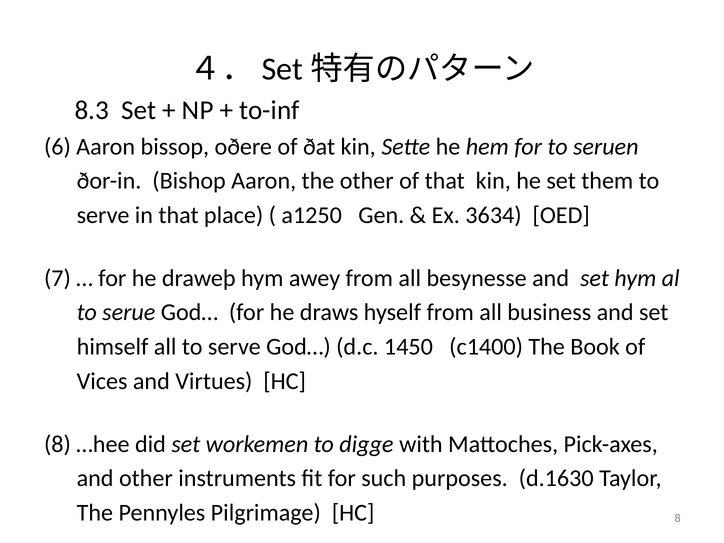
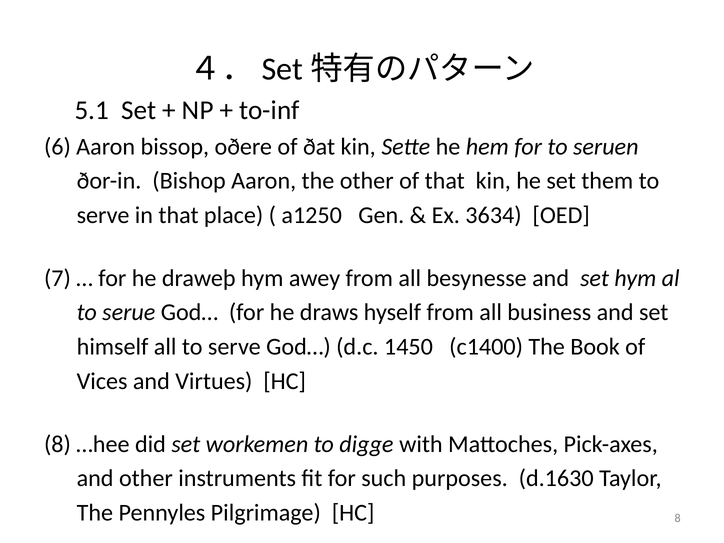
8.3: 8.3 -> 5.1
